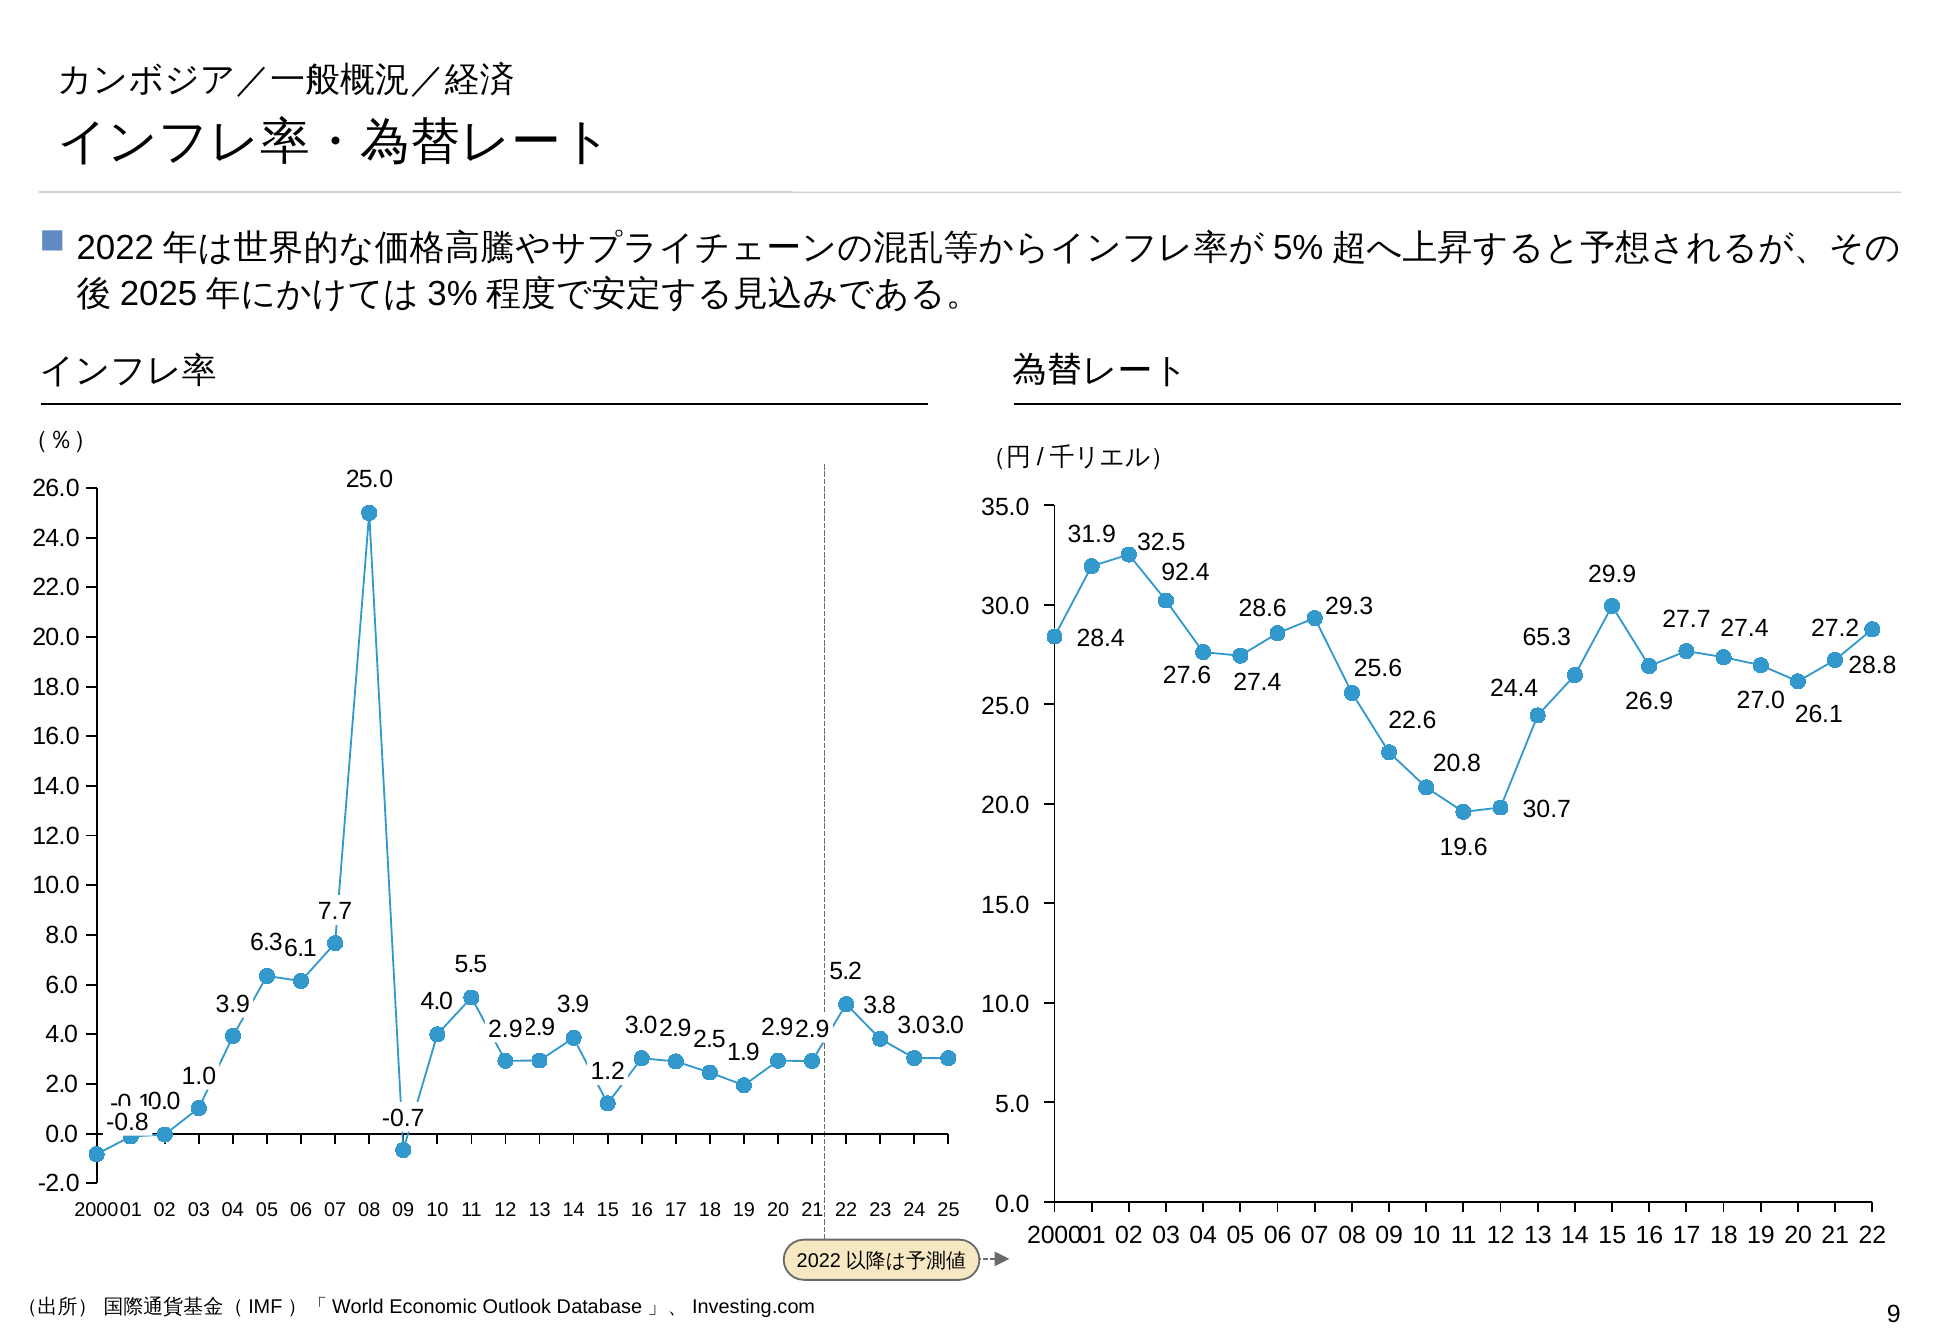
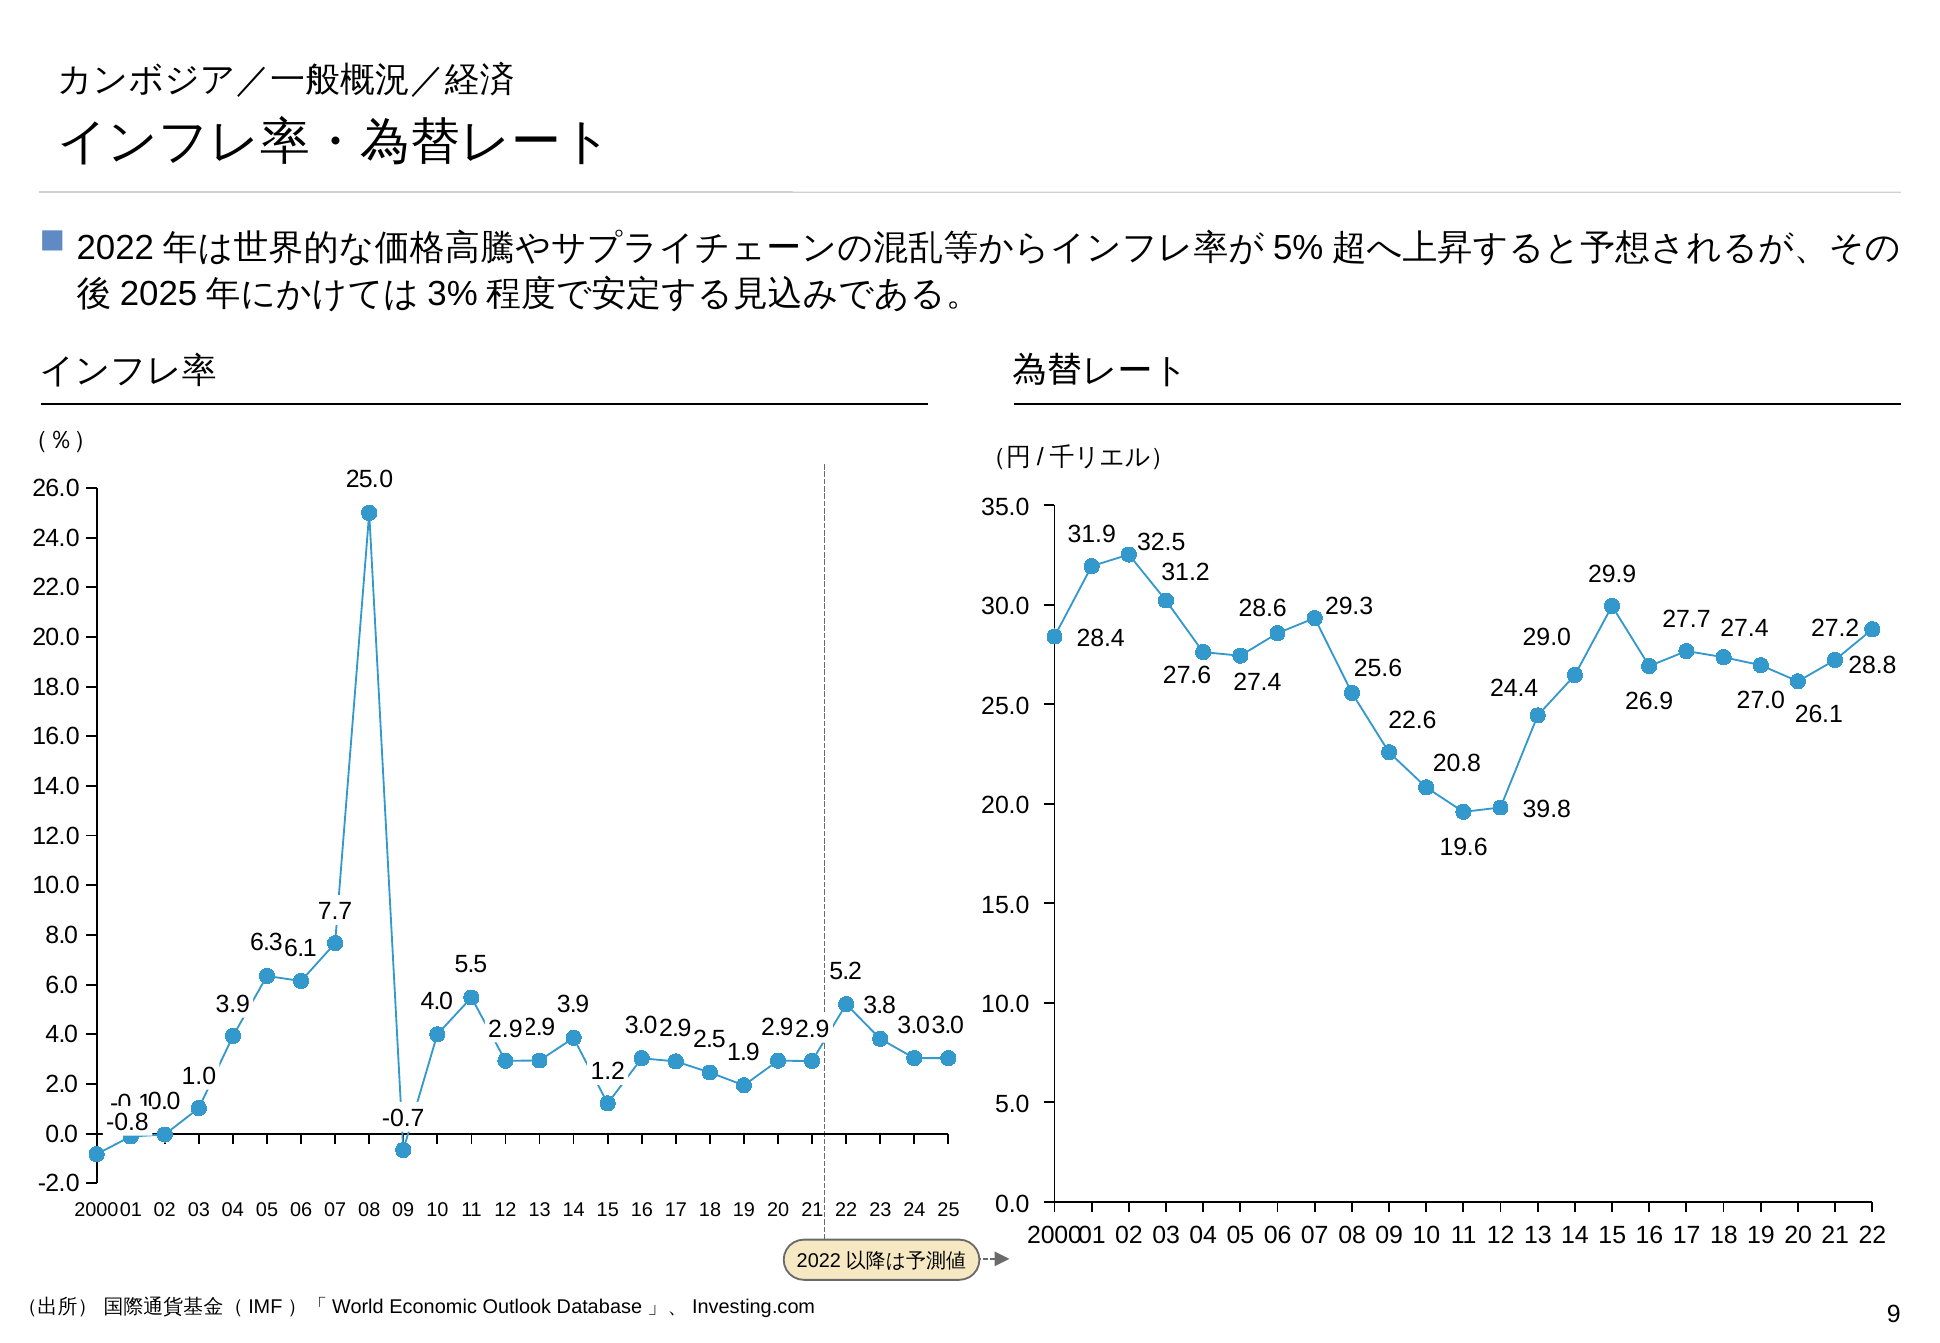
92.4: 92.4 -> 31.2
65.3: 65.3 -> 29.0
30.7: 30.7 -> 39.8
